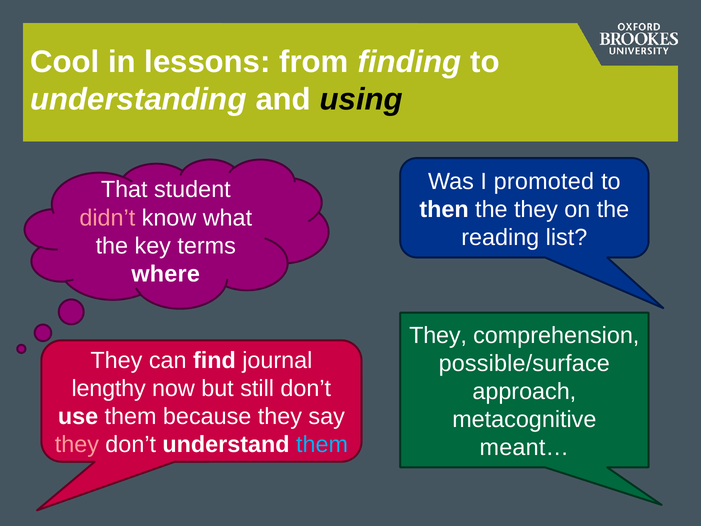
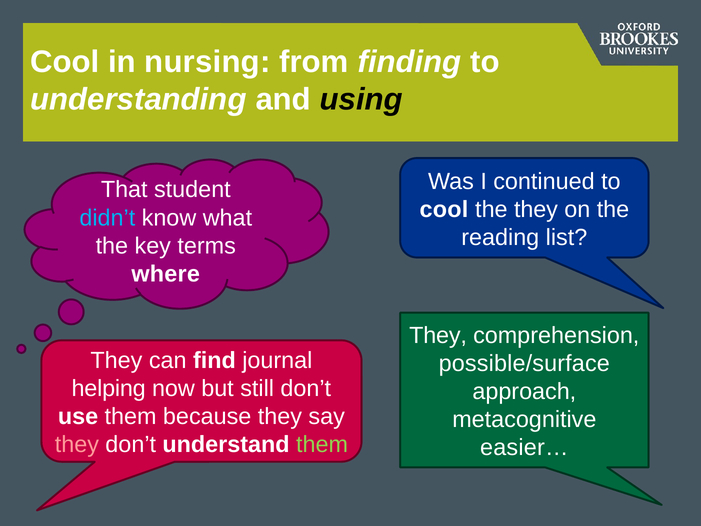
lessons: lessons -> nursing
promoted: promoted -> continued
then at (444, 209): then -> cool
didn’t colour: pink -> light blue
lengthy: lengthy -> helping
them at (322, 445) colour: light blue -> light green
meant…: meant… -> easier…
